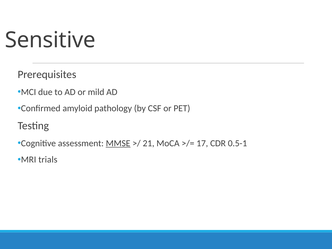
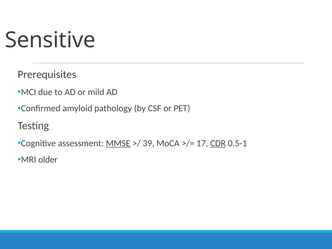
21: 21 -> 39
CDR underline: none -> present
trials: trials -> older
